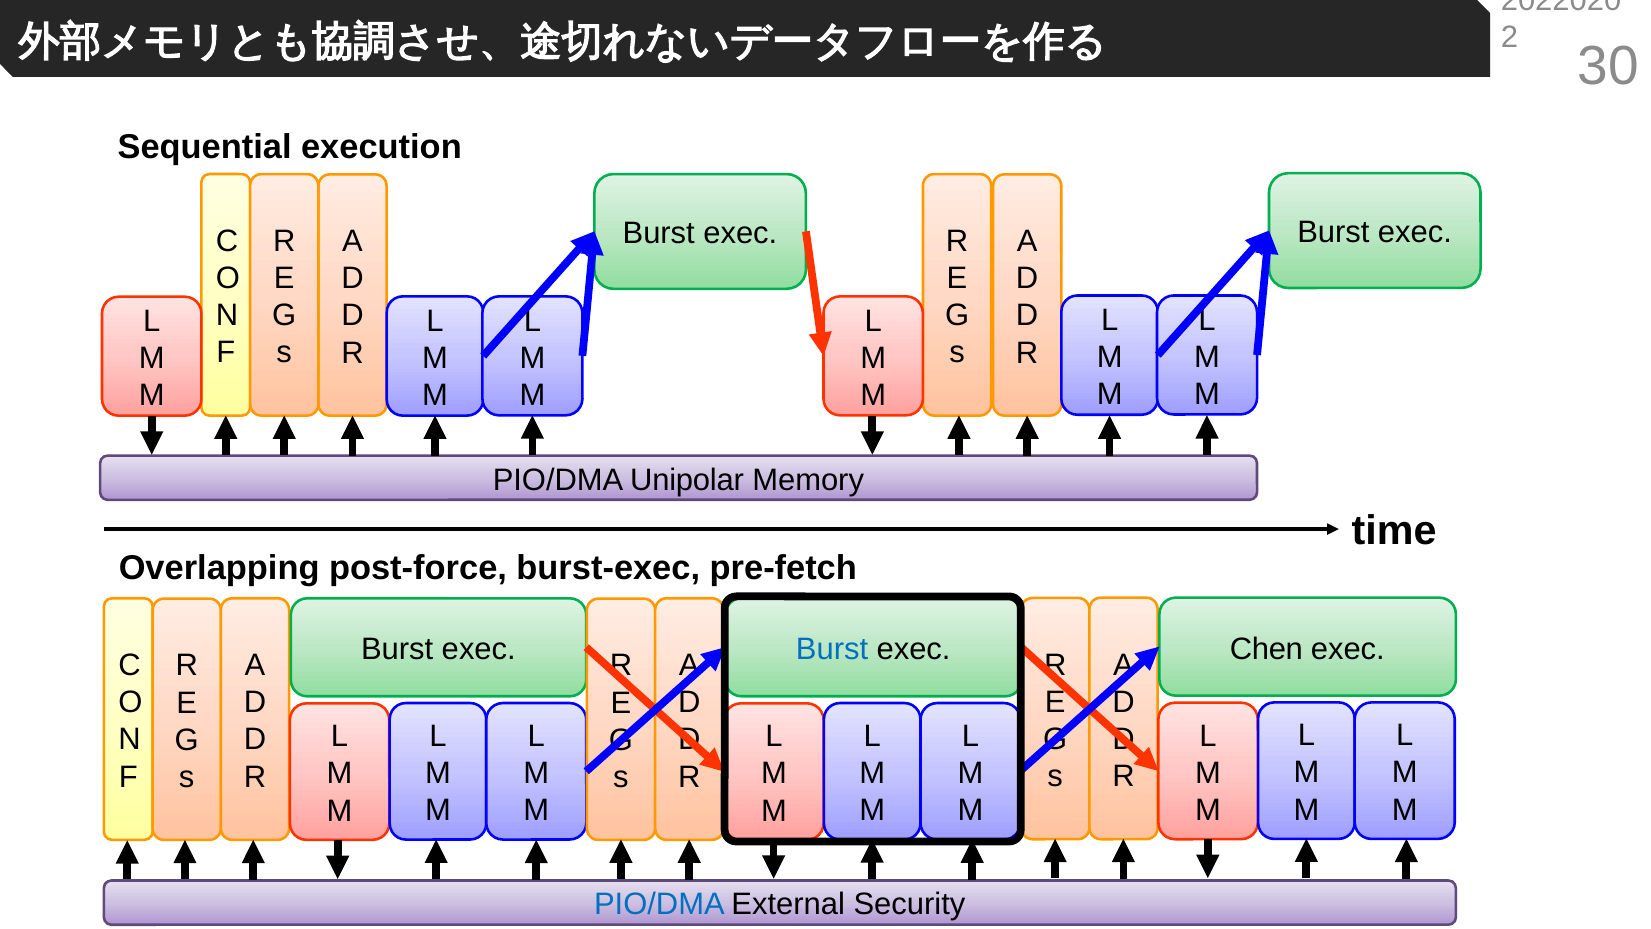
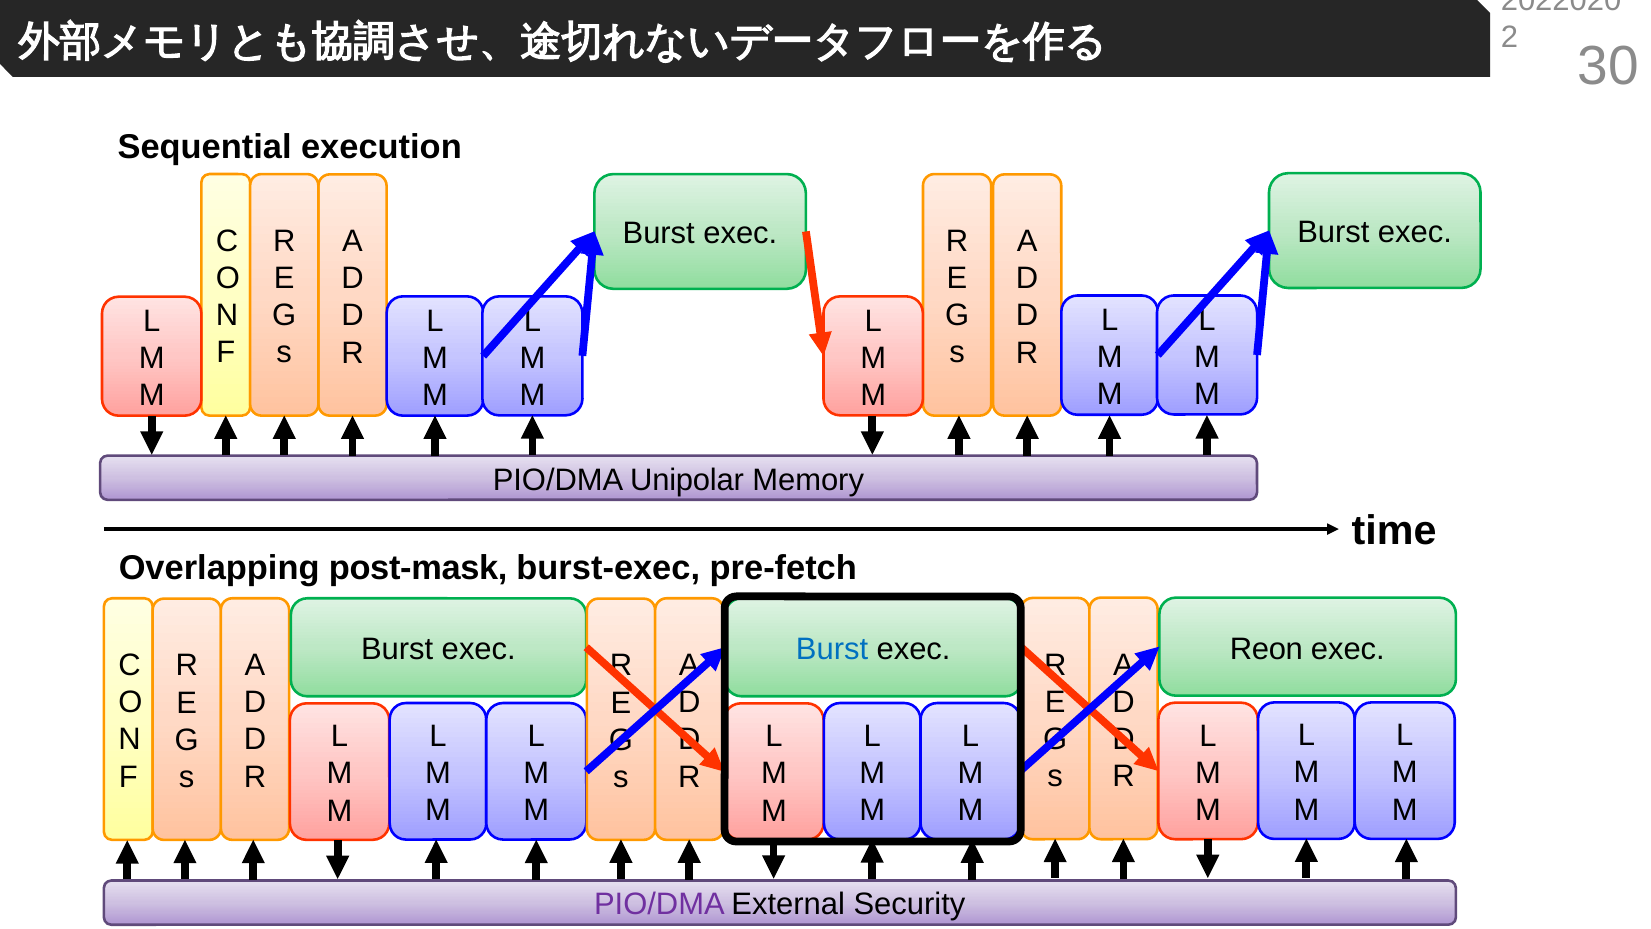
post-force: post-force -> post-mask
Chen: Chen -> Reon
PIO/DMA at (659, 904) colour: blue -> purple
